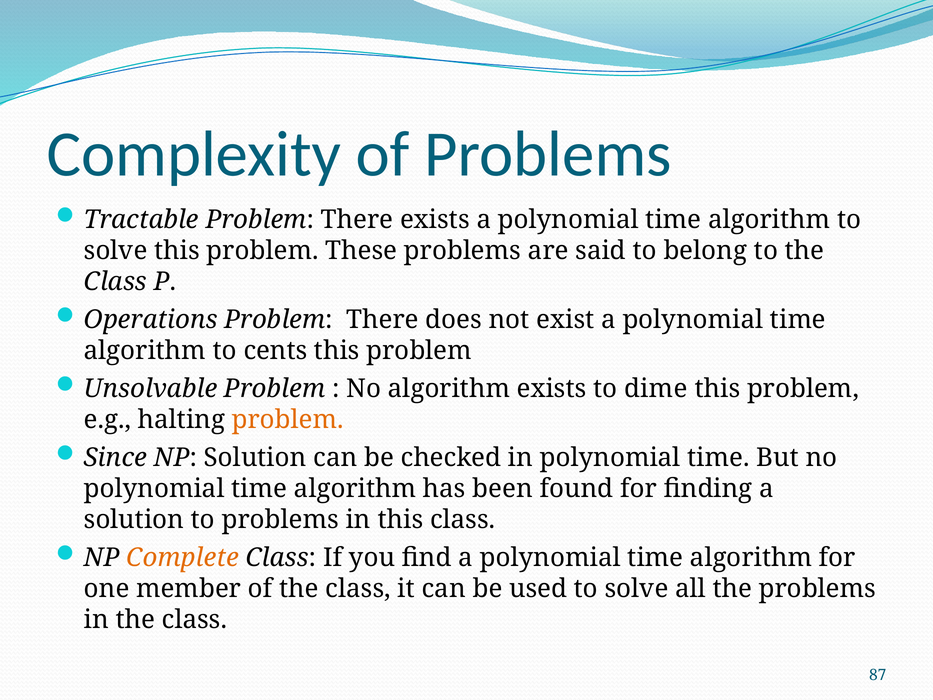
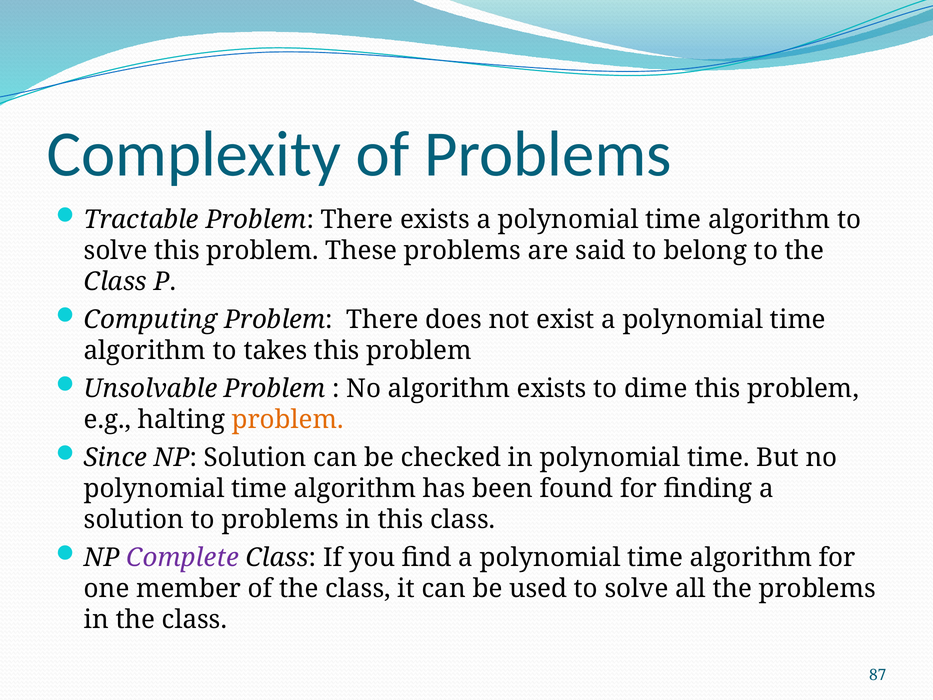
Operations: Operations -> Computing
cents: cents -> takes
Complete colour: orange -> purple
